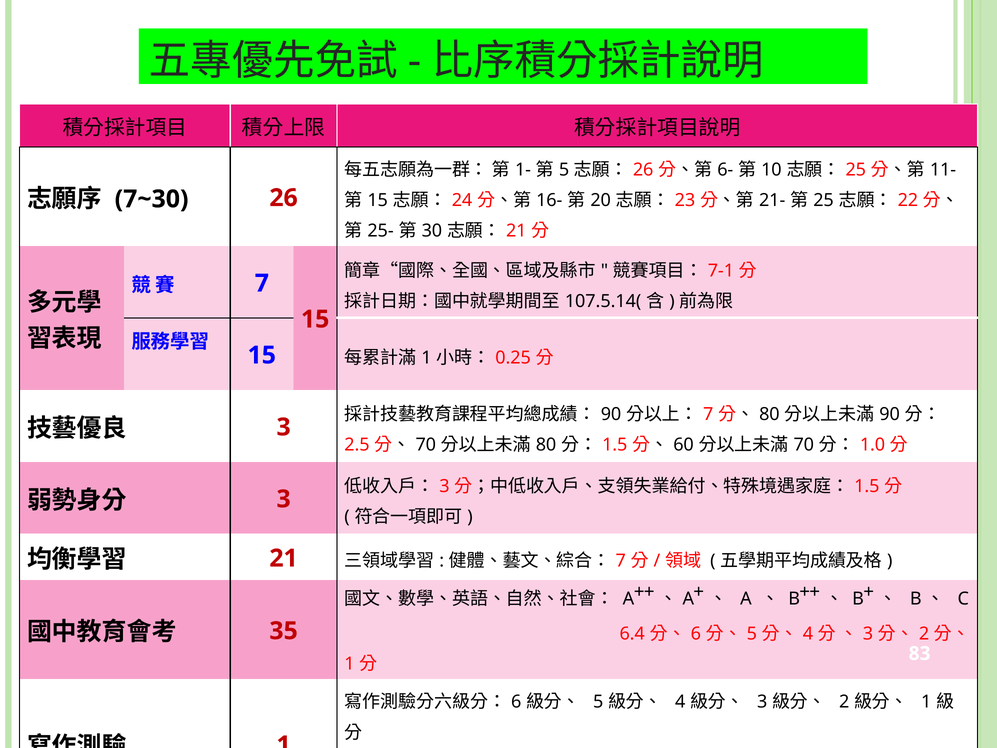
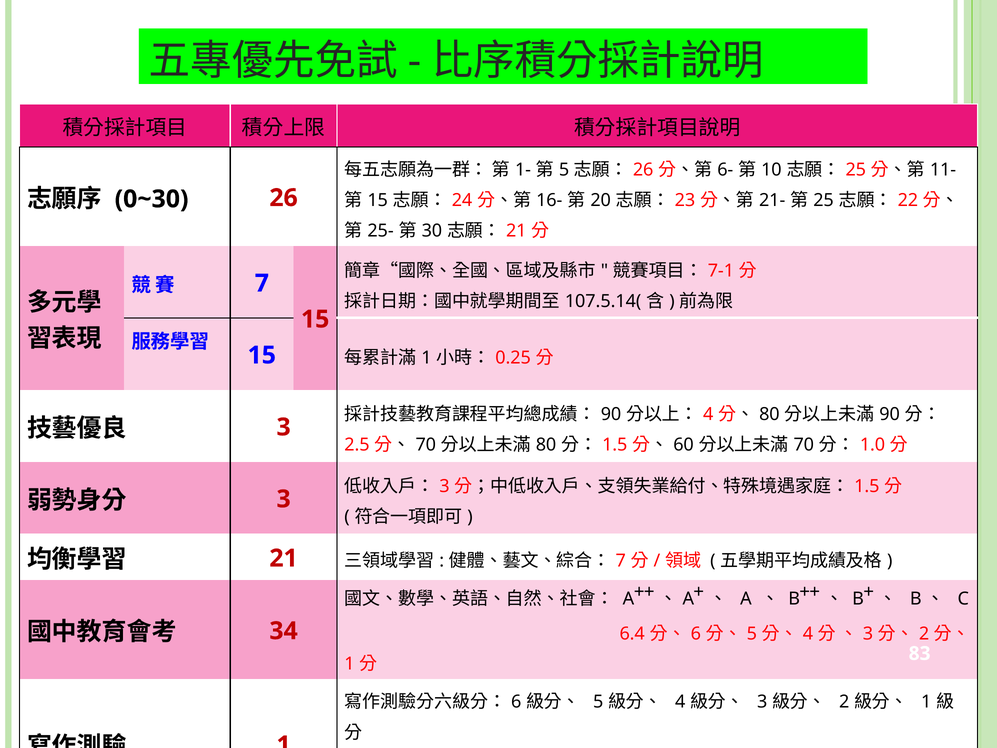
7~30: 7~30 -> 0~30
7 at (708, 414): 7 -> 4
35: 35 -> 34
